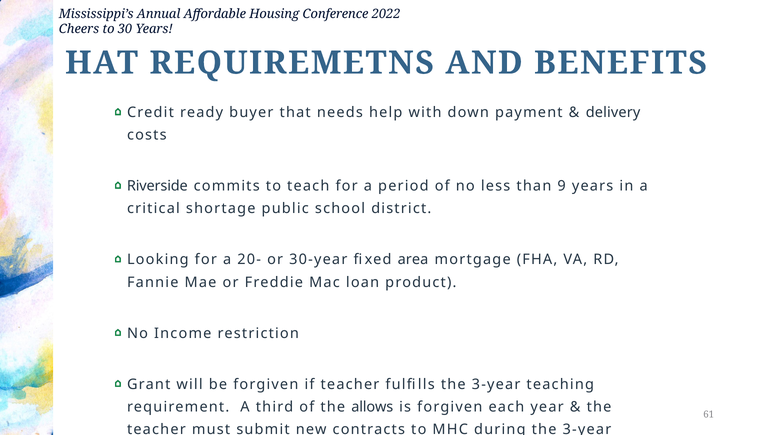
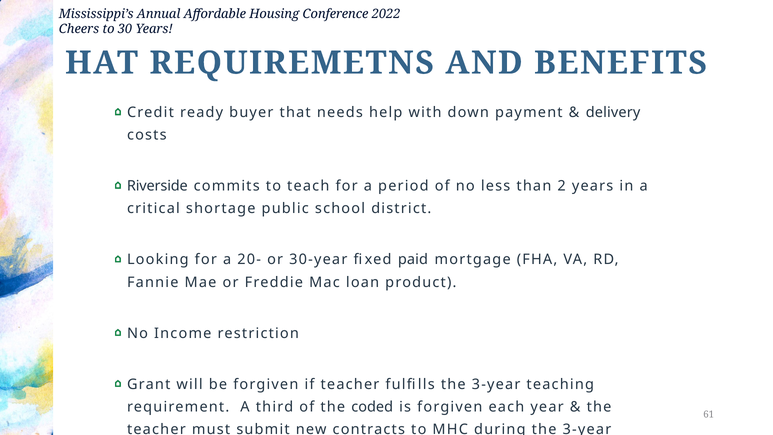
9: 9 -> 2
area: area -> paid
allows: allows -> coded
